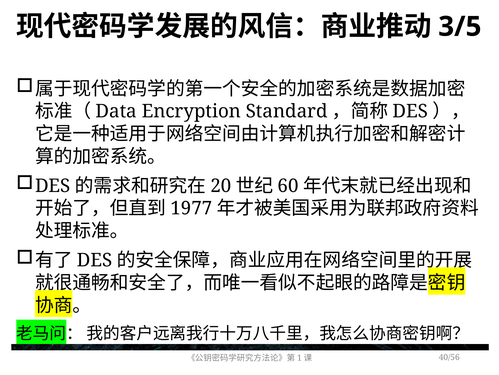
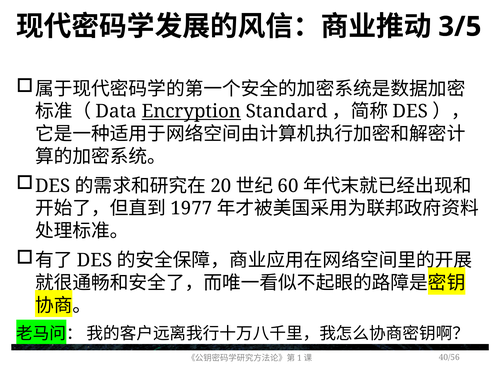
Encryption underline: none -> present
